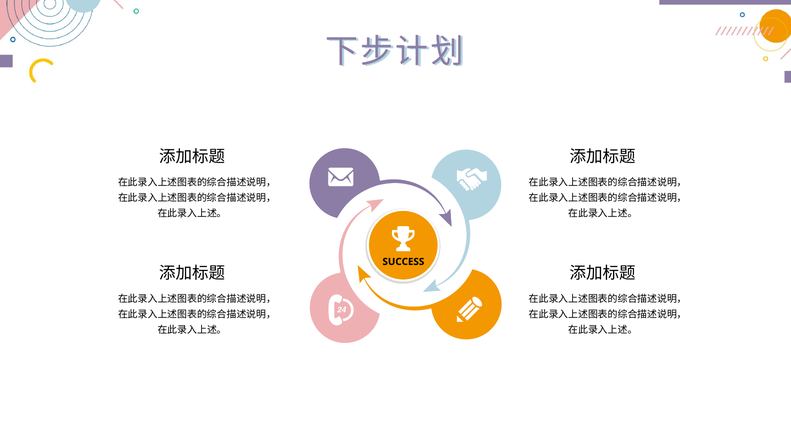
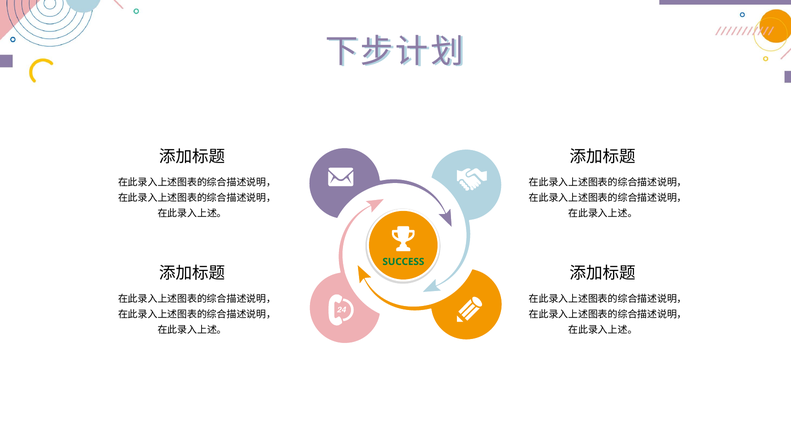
SUCCESS colour: black -> green
